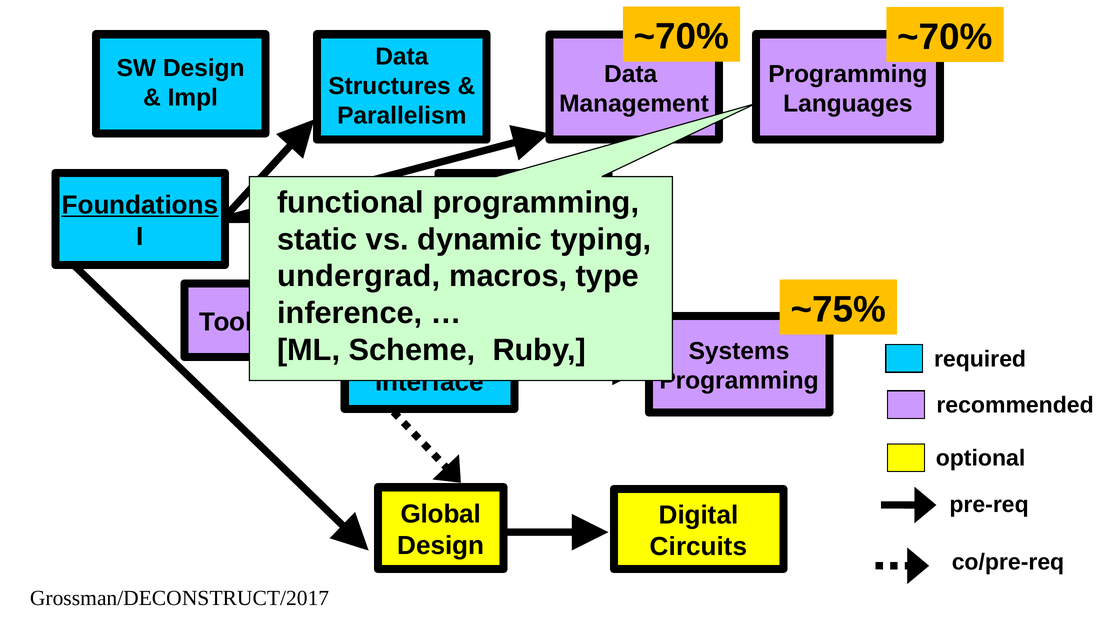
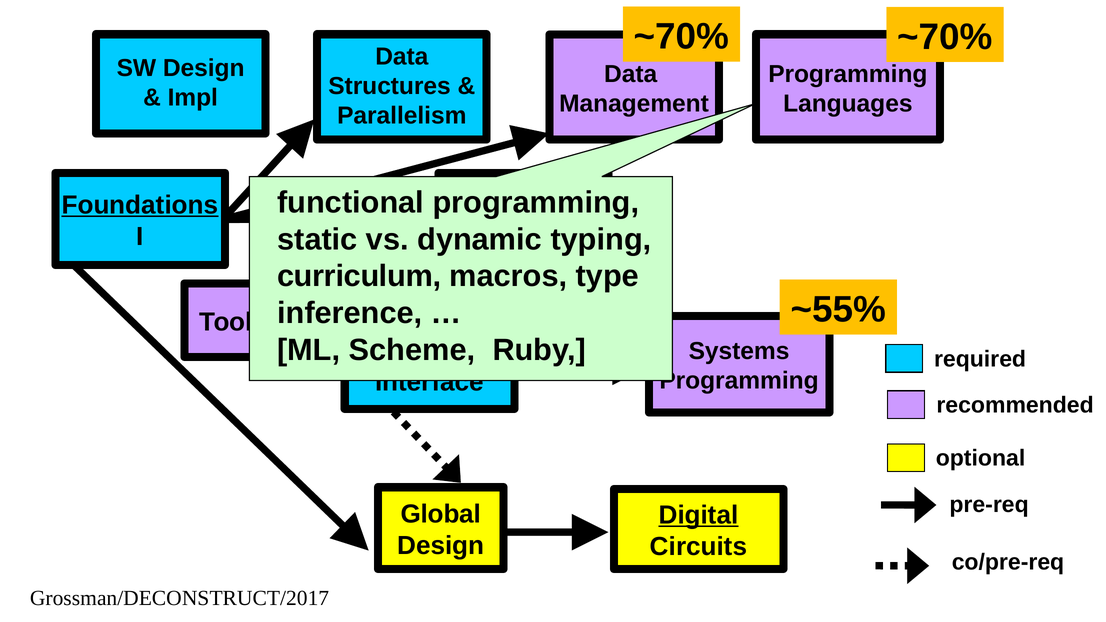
undergrad: undergrad -> curriculum
~75%: ~75% -> ~55%
Digital underline: none -> present
